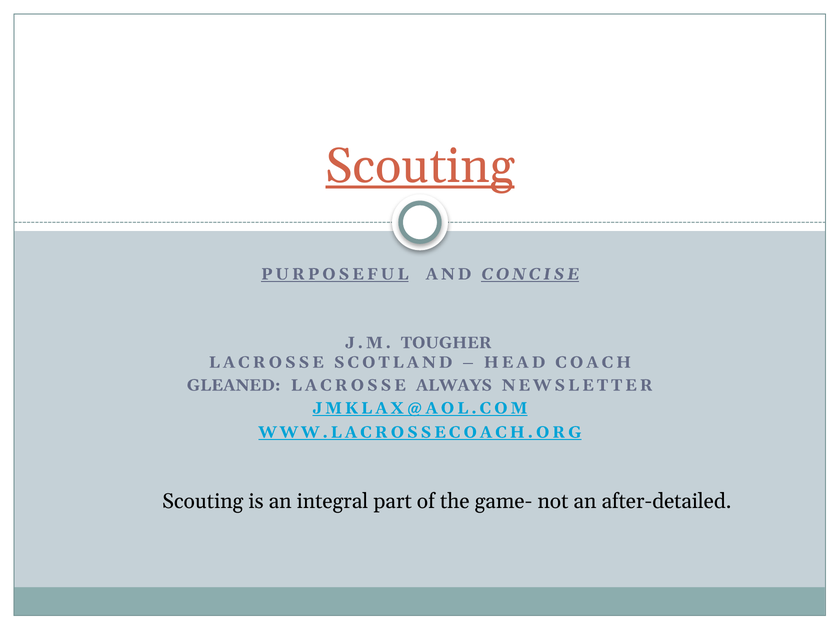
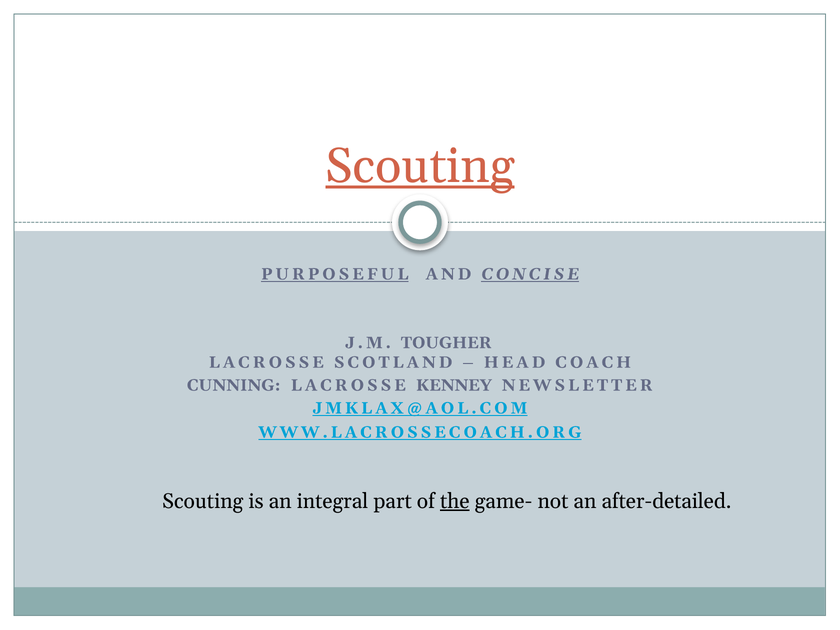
GLEANED: GLEANED -> CUNNING
ALWAYS: ALWAYS -> KENNEY
the underline: none -> present
